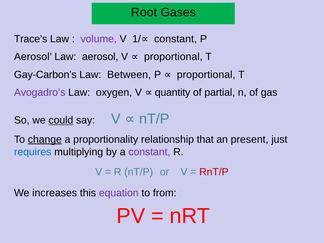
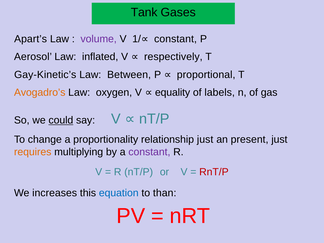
Root: Root -> Tank
Trace’s: Trace’s -> Apart’s
Law aerosol: aerosol -> inflated
V proportional: proportional -> respectively
Gay-Carbon’s: Gay-Carbon’s -> Gay-Kinetic’s
Avogadro’s colour: purple -> orange
quantity: quantity -> equality
partial: partial -> labels
change underline: present -> none
relationship that: that -> just
requires colour: blue -> orange
equation colour: purple -> blue
from: from -> than
